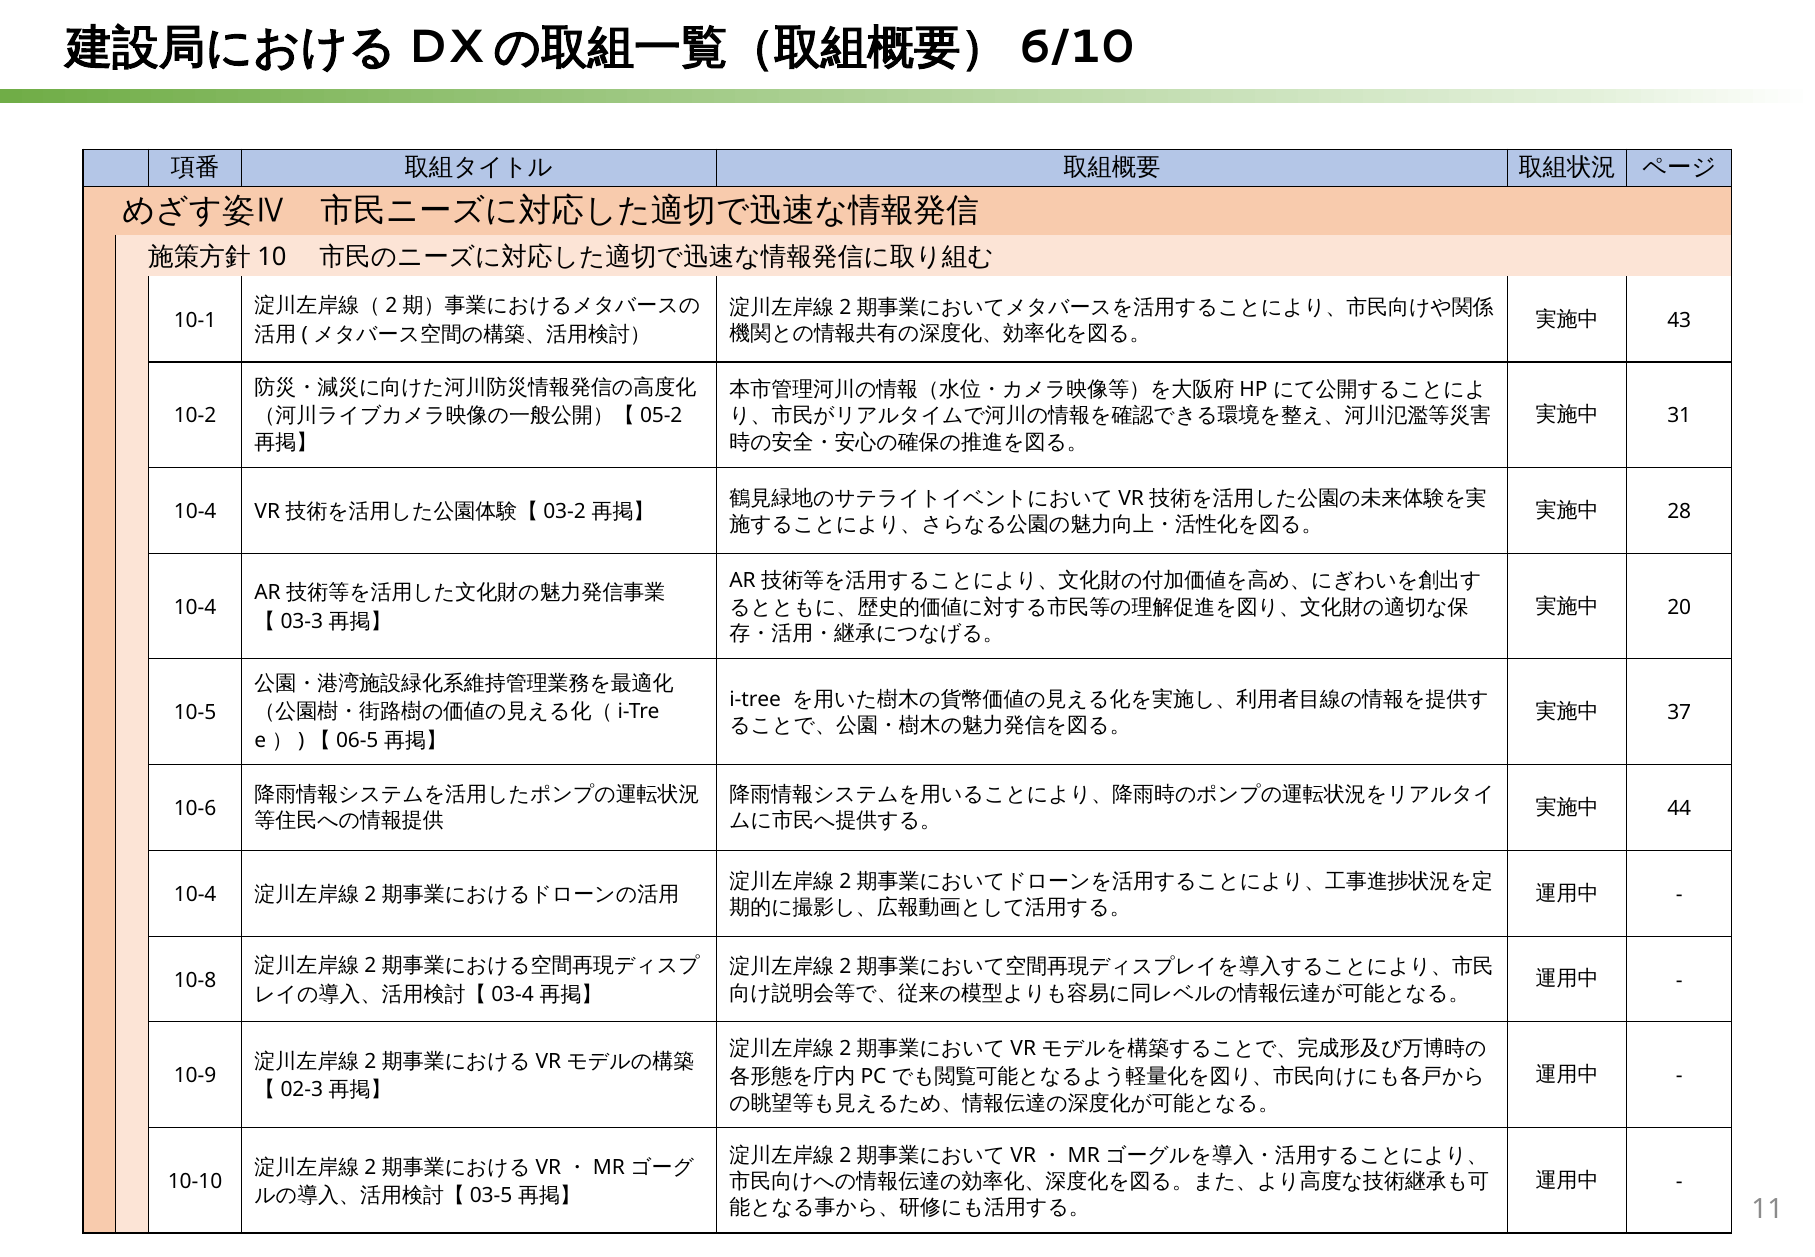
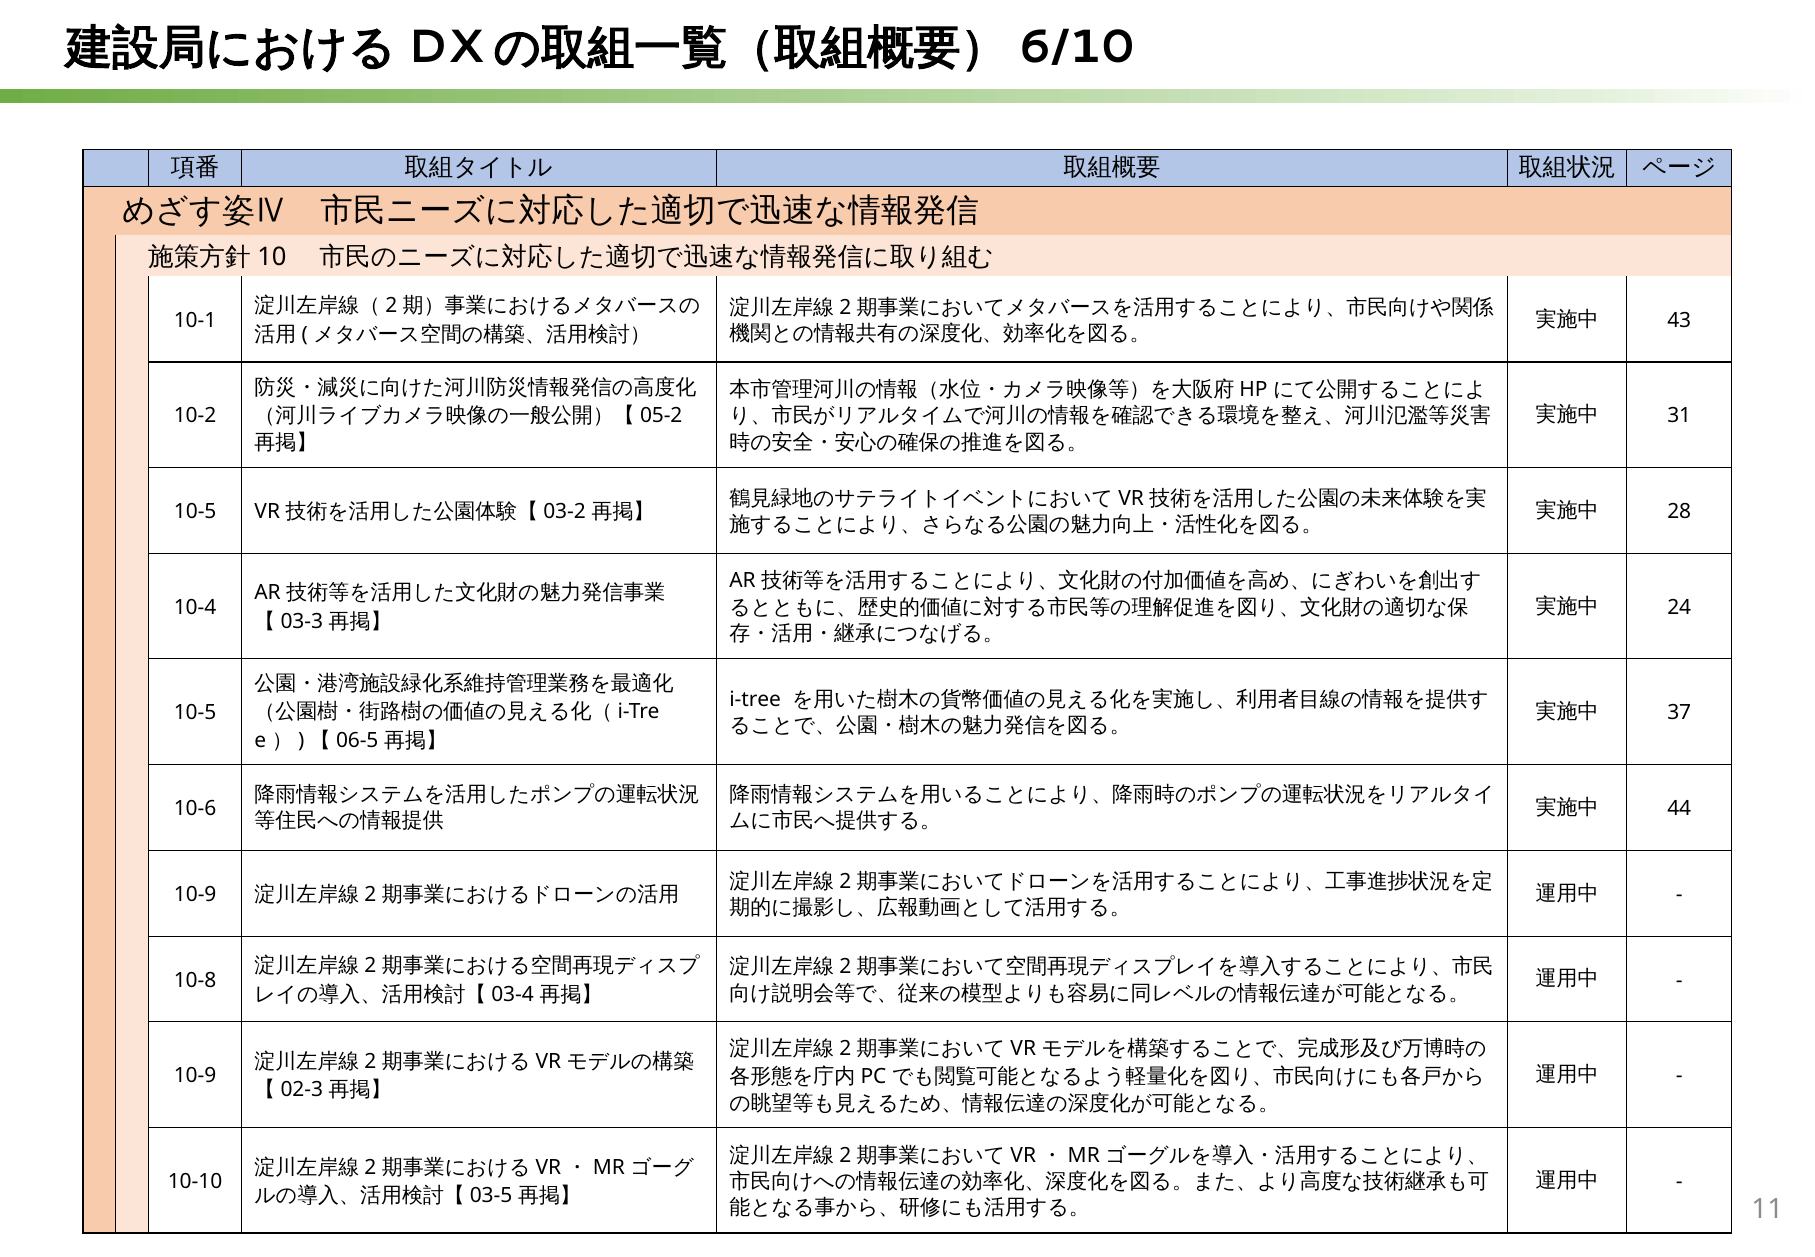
10-4 at (195, 511): 10-4 -> 10-5
20: 20 -> 24
10-4 at (195, 894): 10-4 -> 10-9
